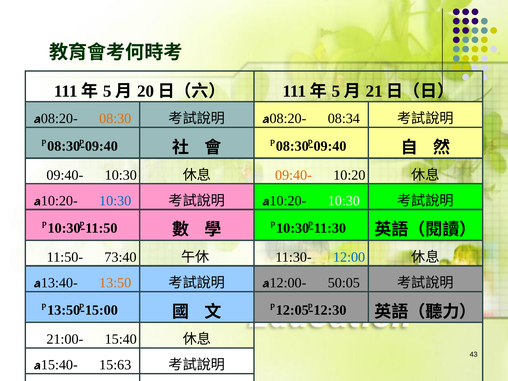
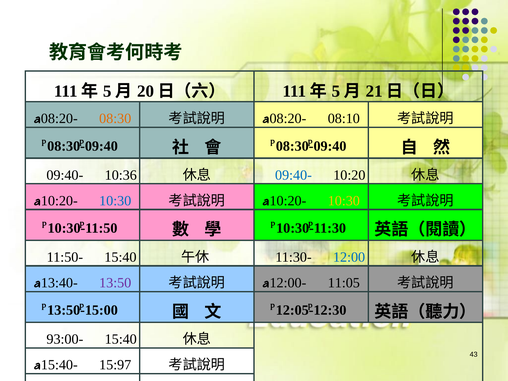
08:34: 08:34 -> 08:10
09:40- 10:30: 10:30 -> 10:36
09:40- at (293, 175) colour: orange -> blue
10:30 at (344, 201) colour: white -> yellow
11:50- 73:40: 73:40 -> 15:40
13:50 colour: orange -> purple
50:05: 50:05 -> 11:05
21:00-: 21:00- -> 93:00-
15:63: 15:63 -> 15:97
